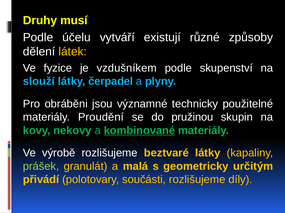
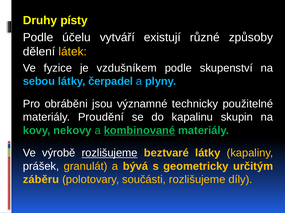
musí: musí -> písty
slouží: slouží -> sebou
pružinou: pružinou -> kapalinu
rozlišujeme at (110, 153) underline: none -> present
prášek colour: light green -> white
malá: malá -> bývá
přivádí: přivádí -> záběru
